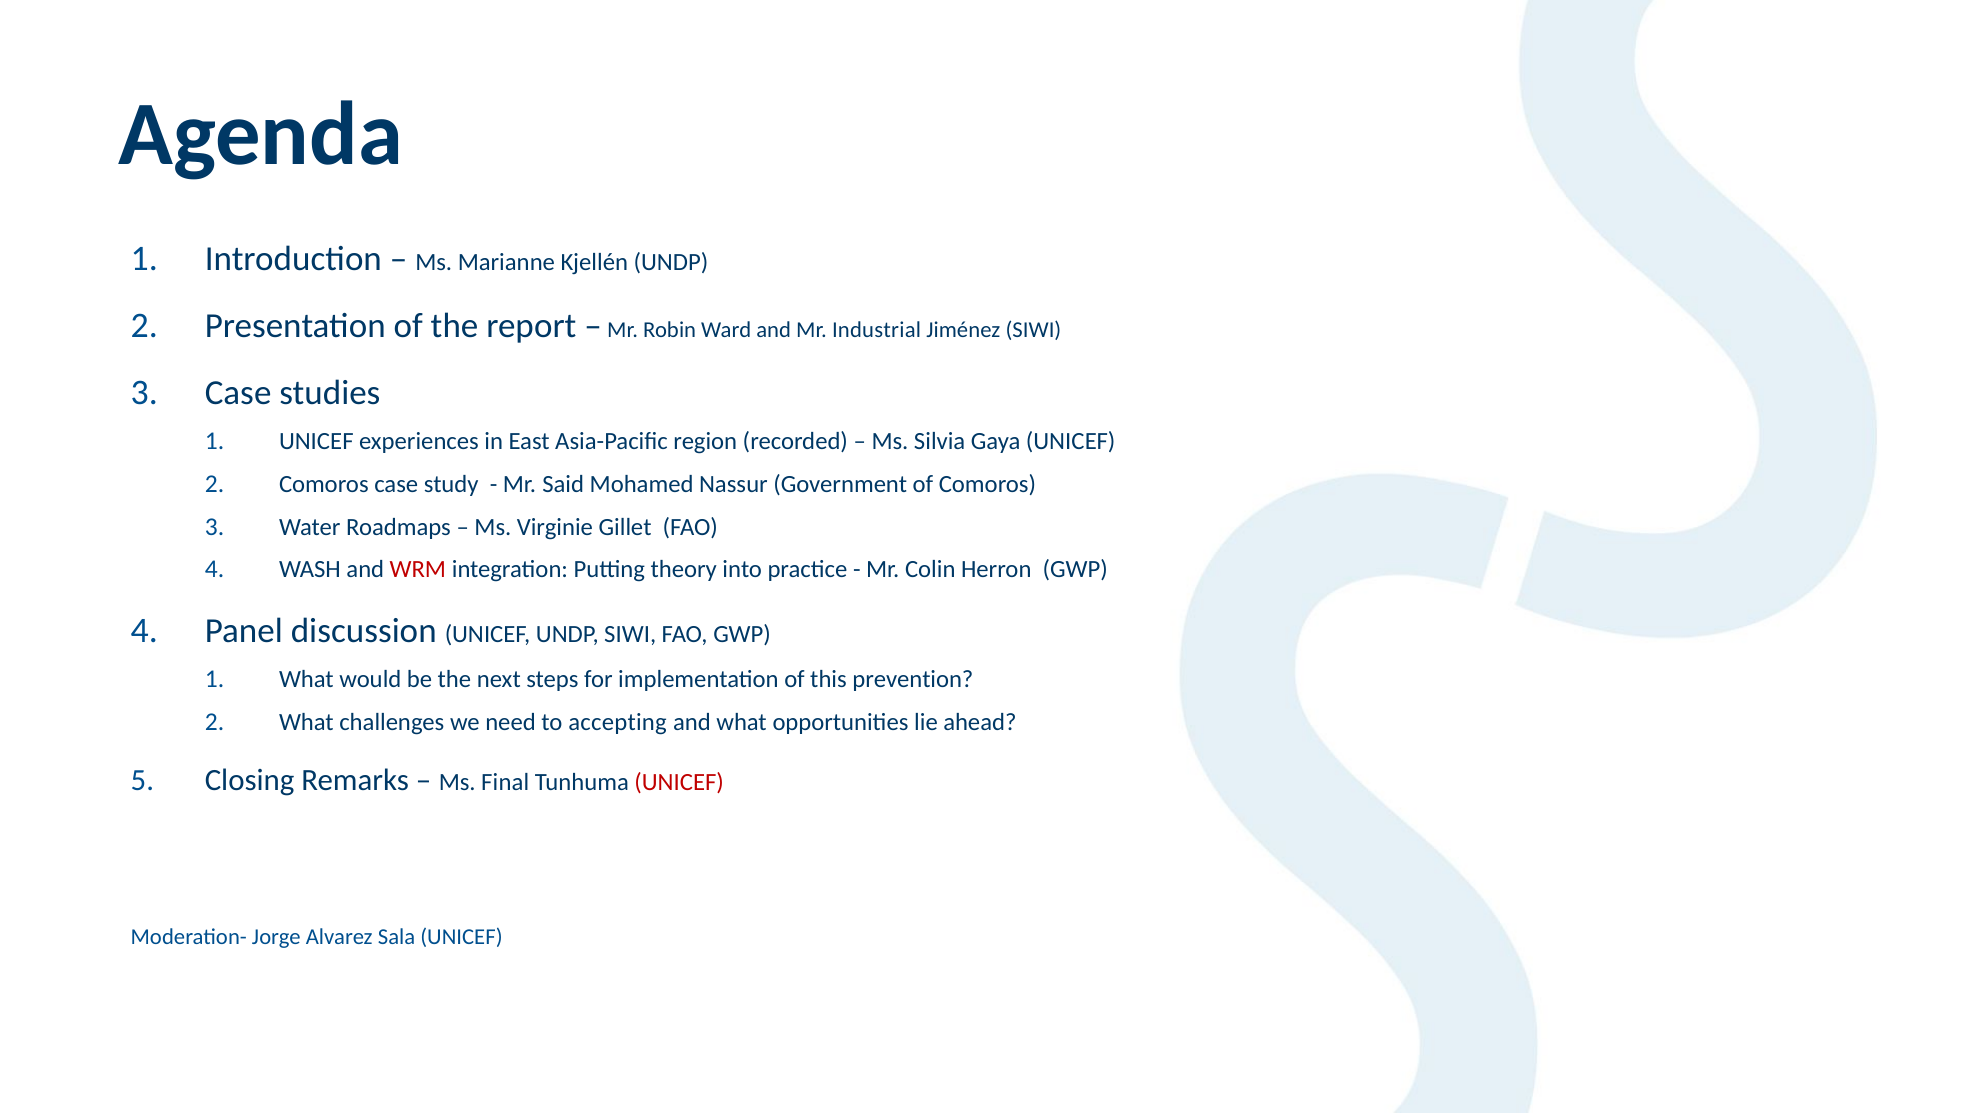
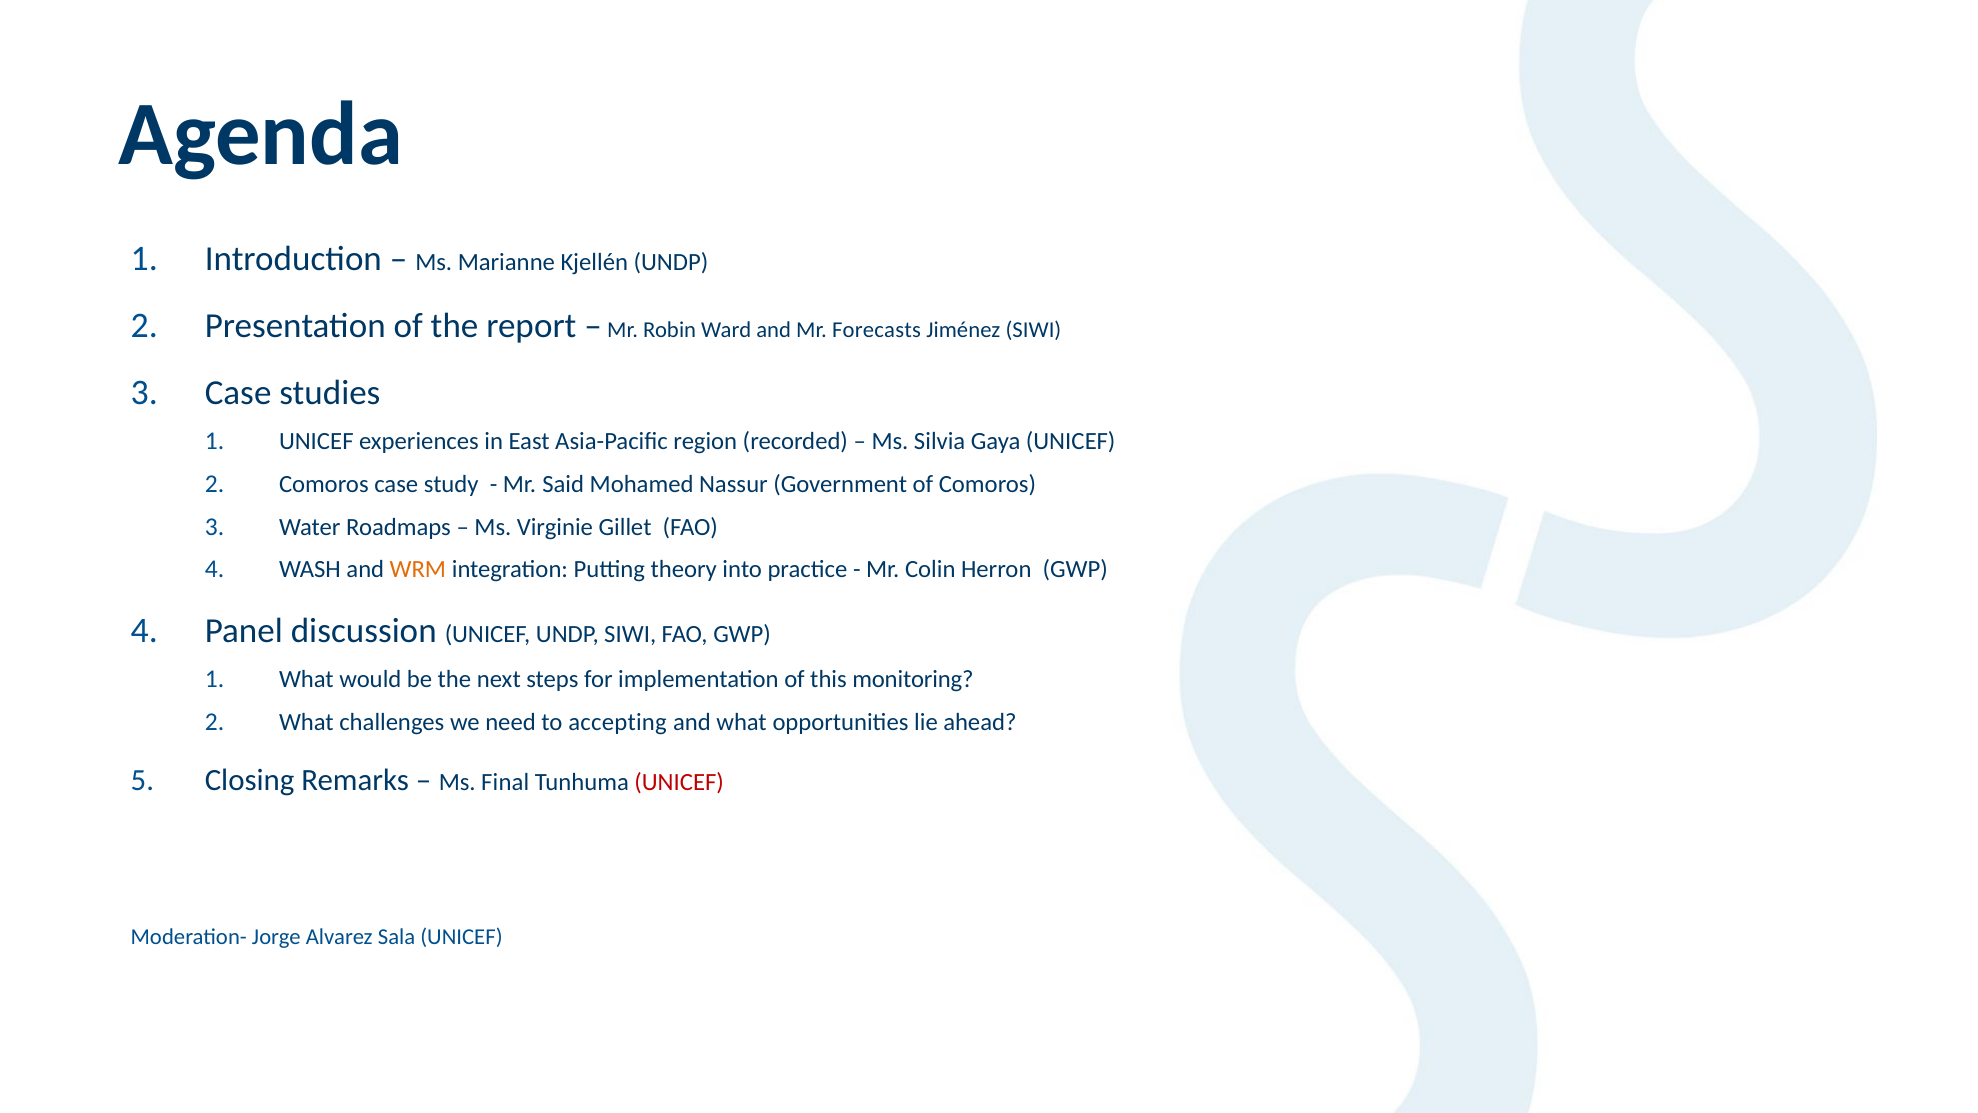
Industrial: Industrial -> Forecasts
WRM colour: red -> orange
prevention: prevention -> monitoring
